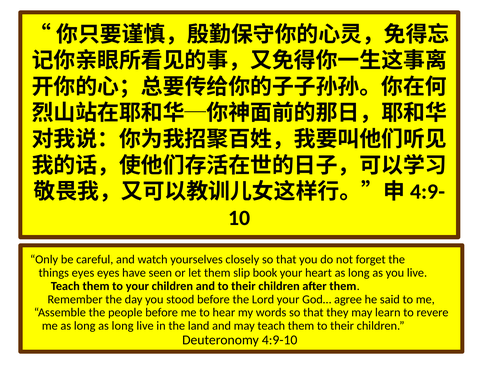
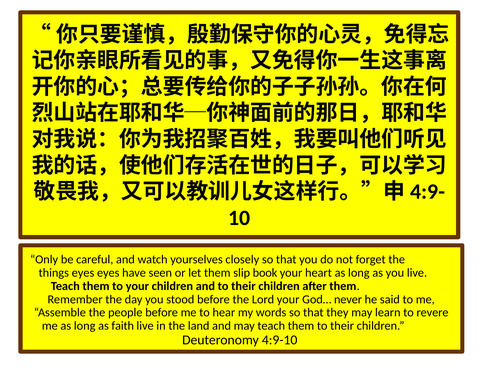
agree: agree -> never
long as long: long -> faith
